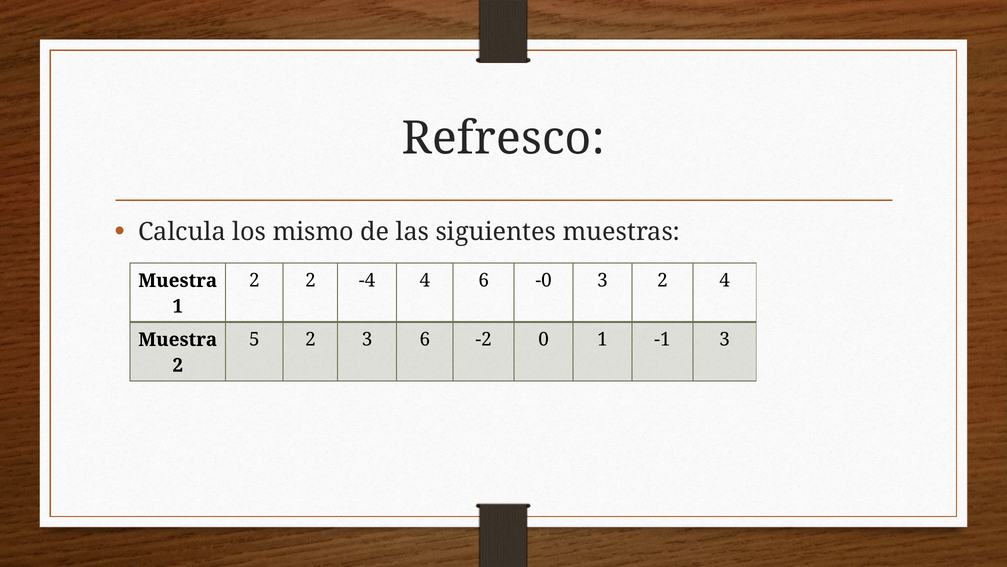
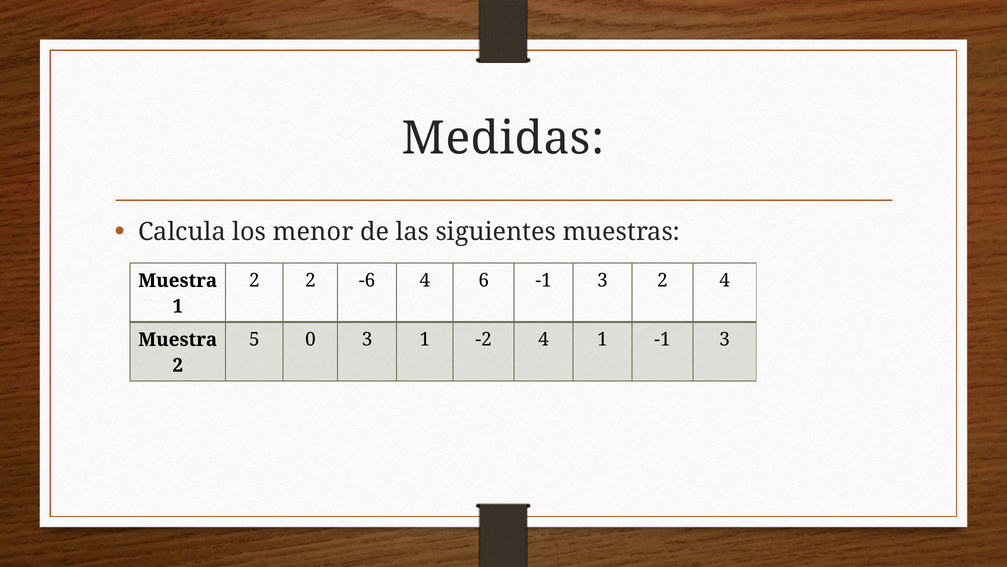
Refresco: Refresco -> Medidas
mismo: mismo -> menor
-4: -4 -> -6
6 -0: -0 -> -1
5 2: 2 -> 0
3 6: 6 -> 1
-2 0: 0 -> 4
